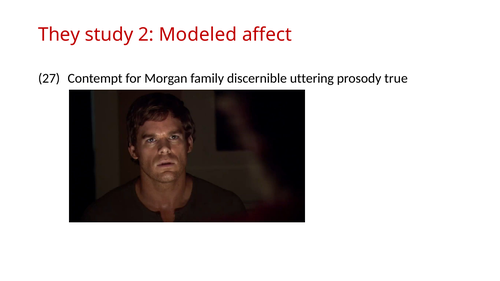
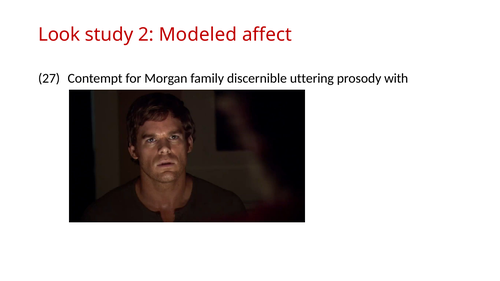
They: They -> Look
true: true -> with
